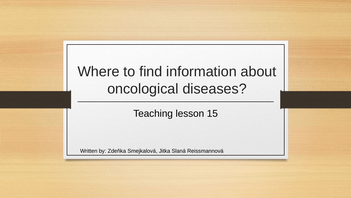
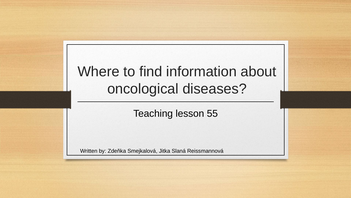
15: 15 -> 55
